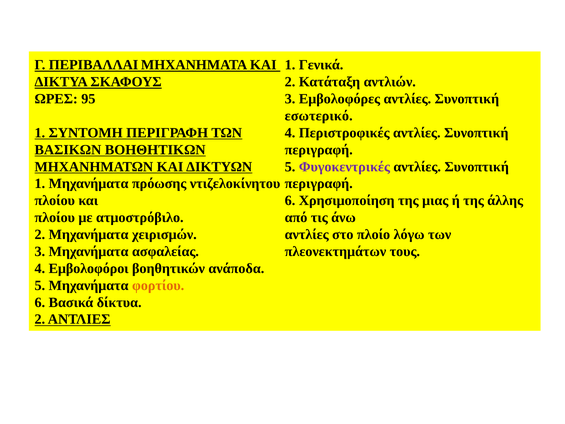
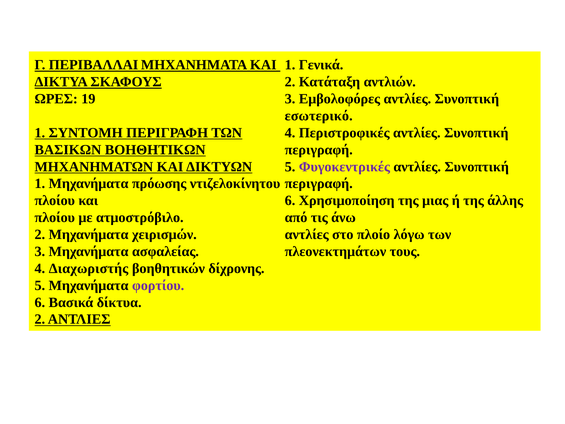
95: 95 -> 19
Εμβολοφόροι: Εμβολοφόροι -> Διαχωριστής
ανάποδα: ανάποδα -> δίχρονης
φορτίου colour: orange -> purple
